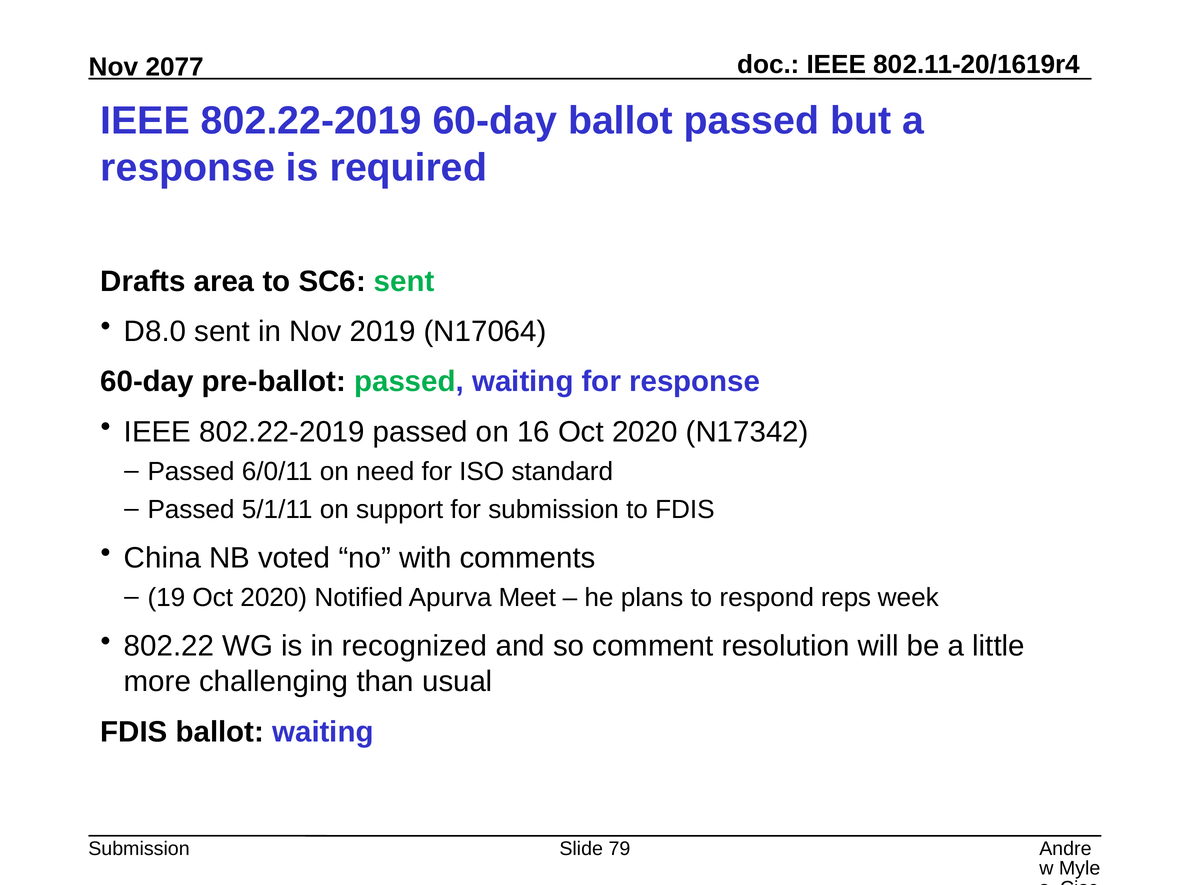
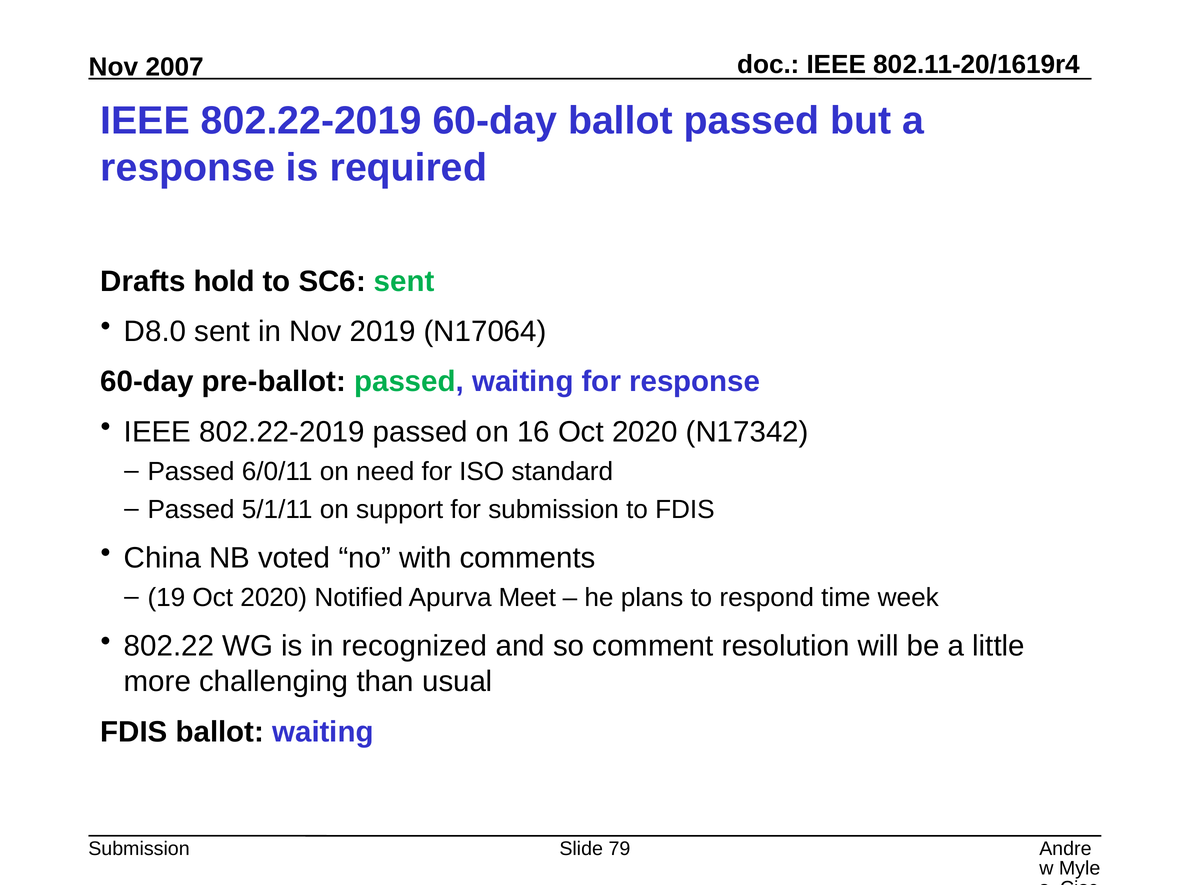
2077: 2077 -> 2007
area: area -> hold
reps: reps -> time
